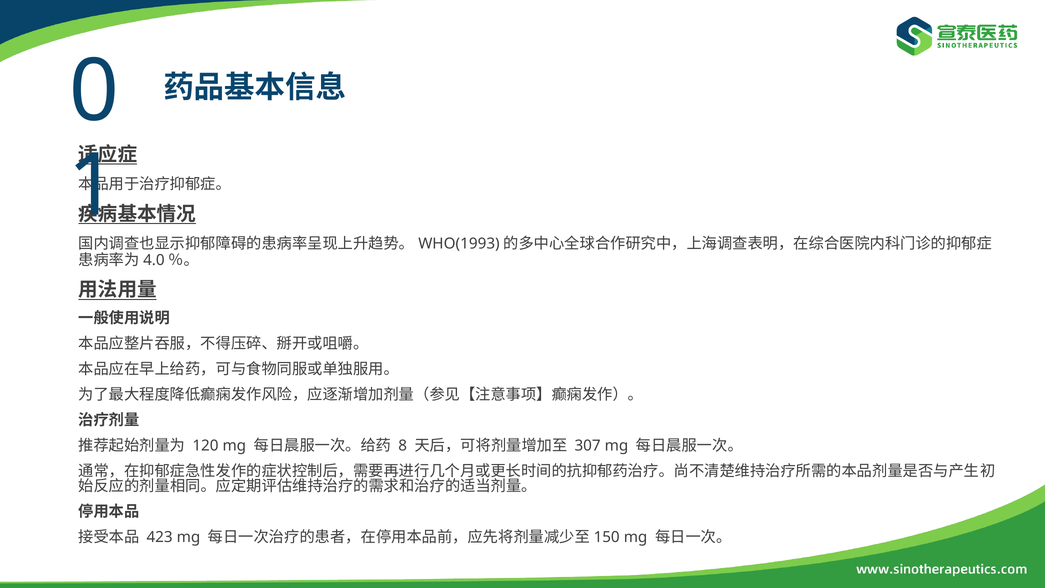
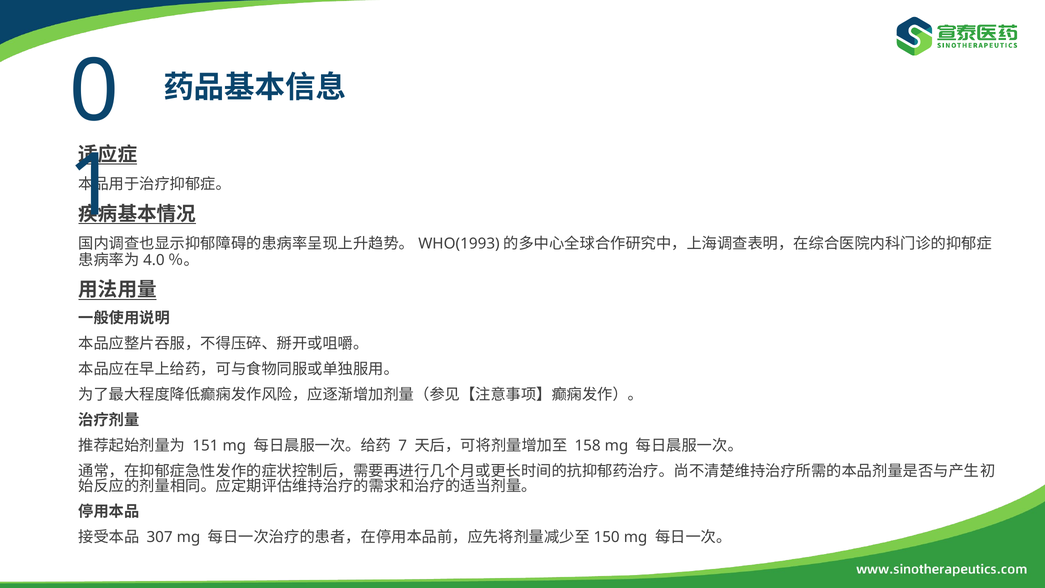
120: 120 -> 151
8: 8 -> 7
307: 307 -> 158
423: 423 -> 307
